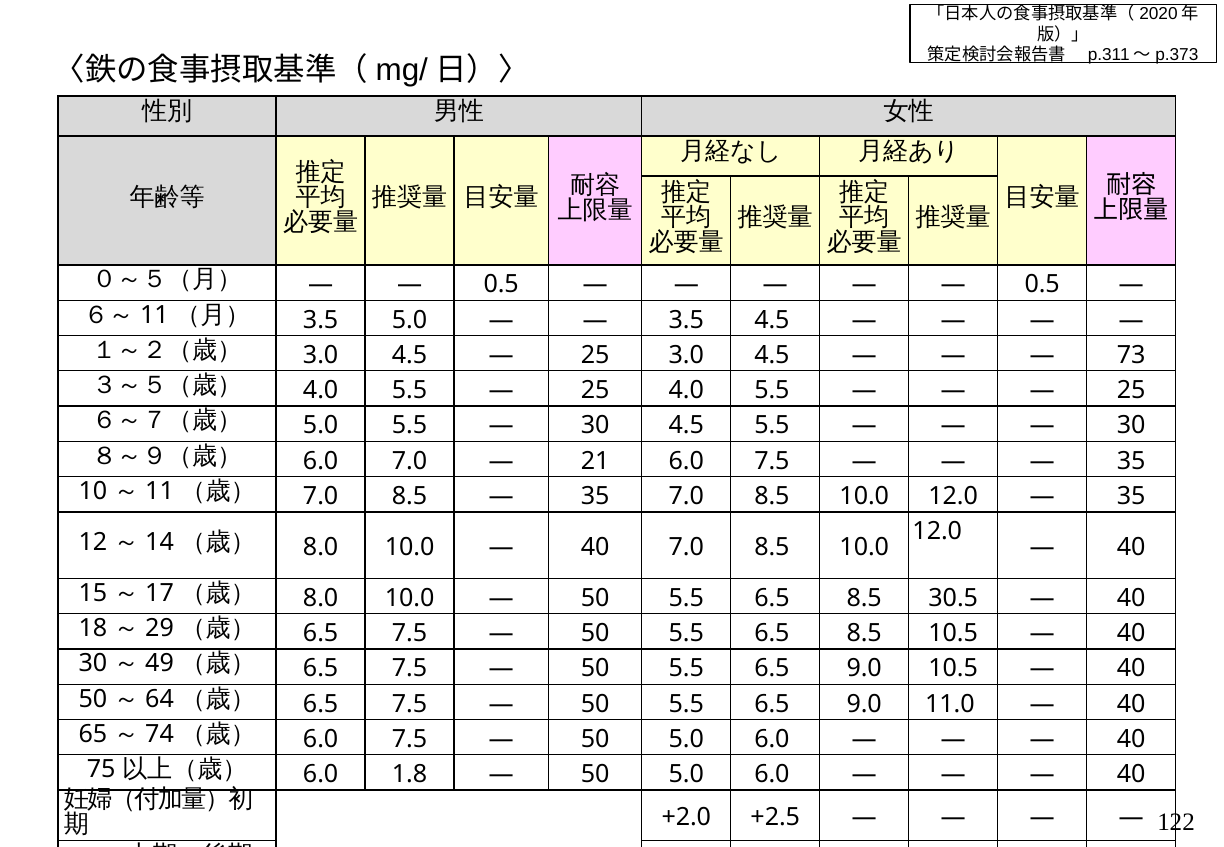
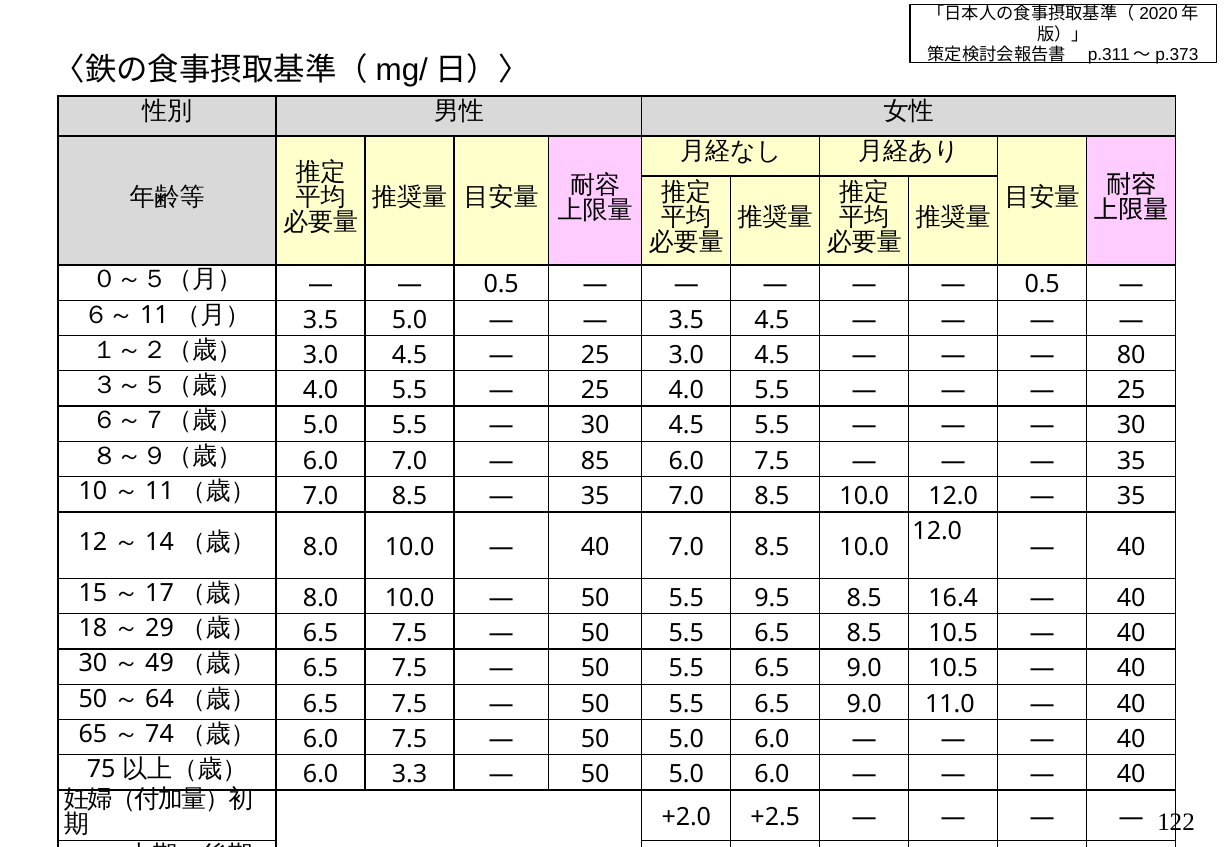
73: 73 -> 80
21: 21 -> 85
6.5 at (772, 598): 6.5 -> 9.5
30.5: 30.5 -> 16.4
1.8: 1.8 -> 3.3
